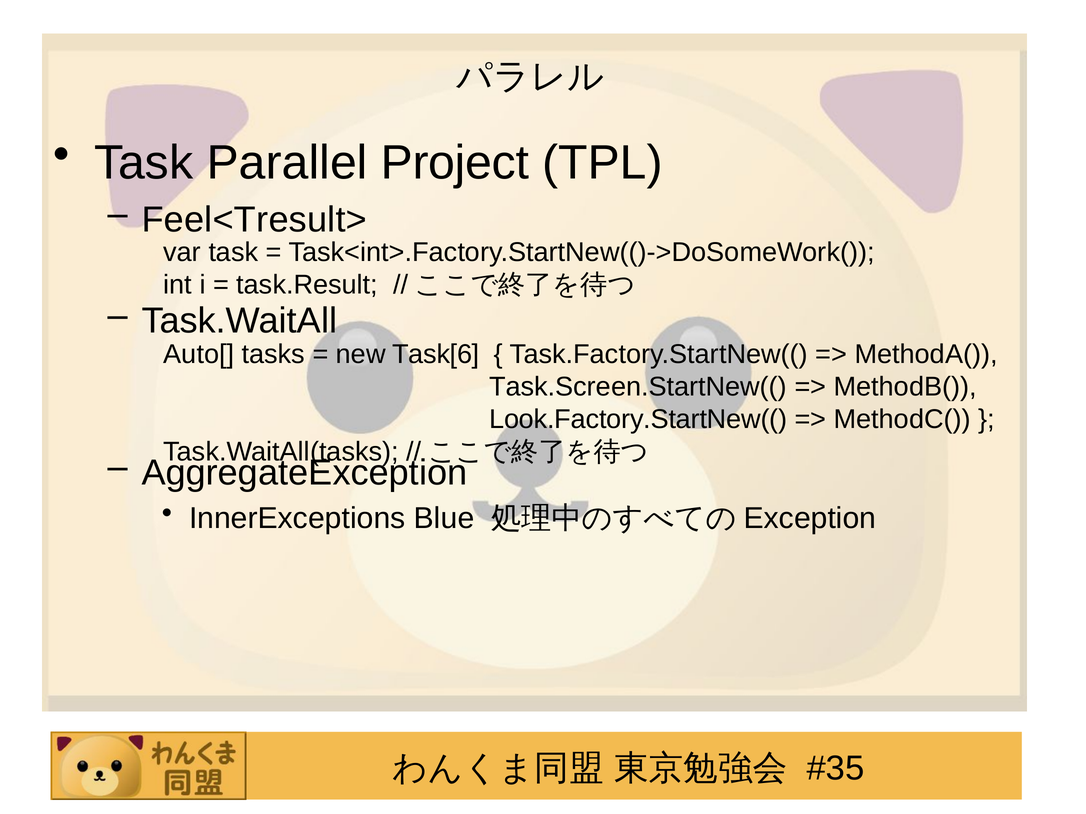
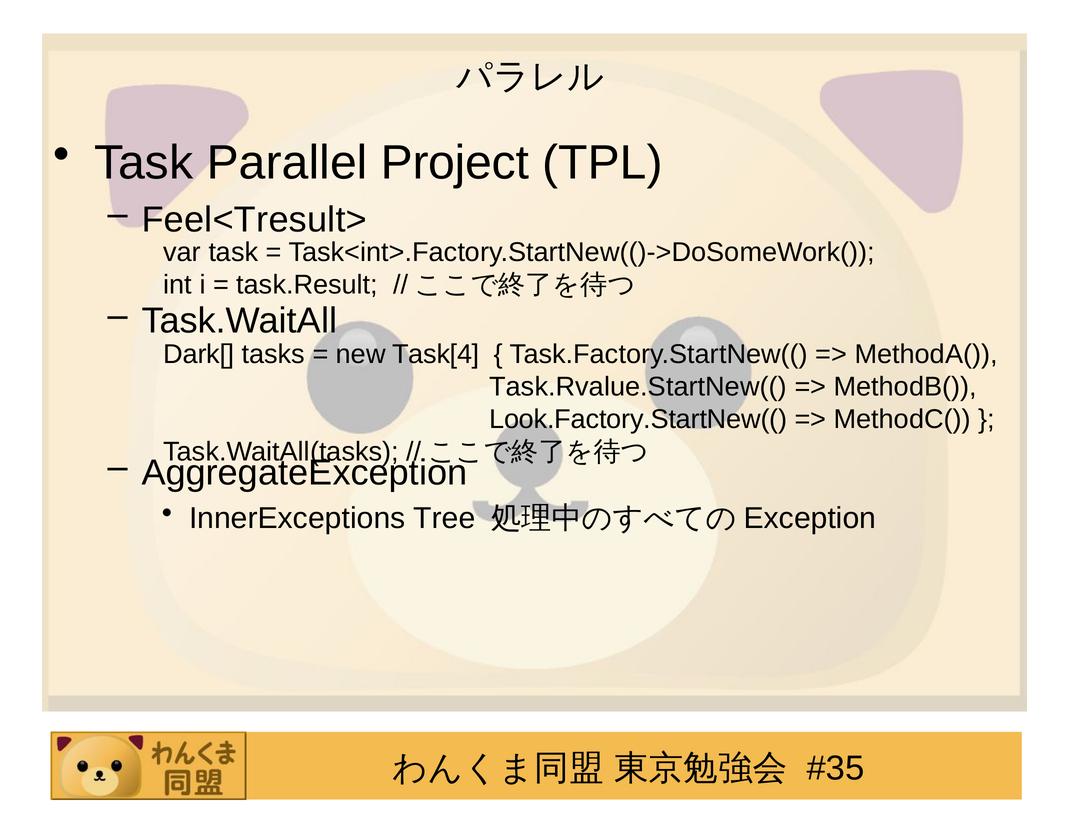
Auto[: Auto[ -> Dark[
Task[6: Task[6 -> Task[4
Task.Screen.StartNew((: Task.Screen.StartNew(( -> Task.Rvalue.StartNew((
Blue: Blue -> Tree
